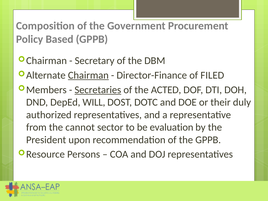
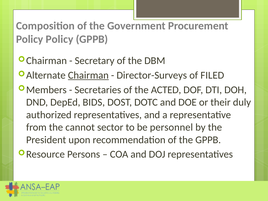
Policy Based: Based -> Policy
Director-Finance: Director-Finance -> Director-Surveys
Secretaries underline: present -> none
WILL: WILL -> BIDS
evaluation: evaluation -> personnel
